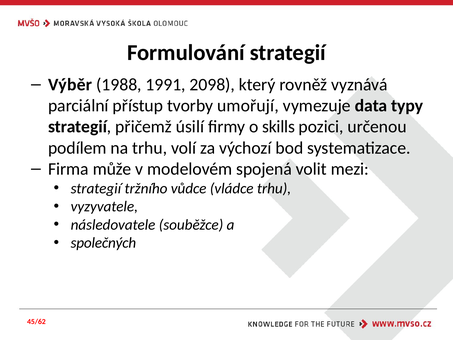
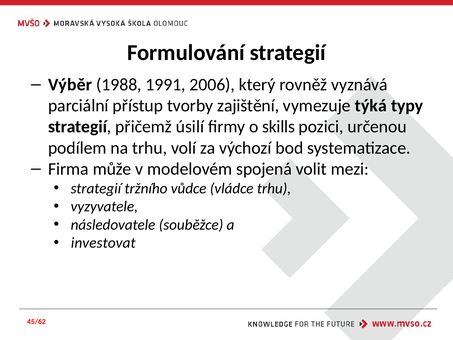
2098: 2098 -> 2006
umořují: umořují -> zajištění
data: data -> týká
společných: společných -> investovat
